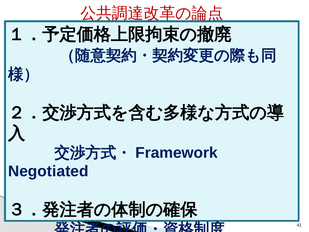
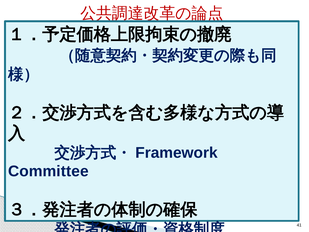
Negotiated: Negotiated -> Committee
